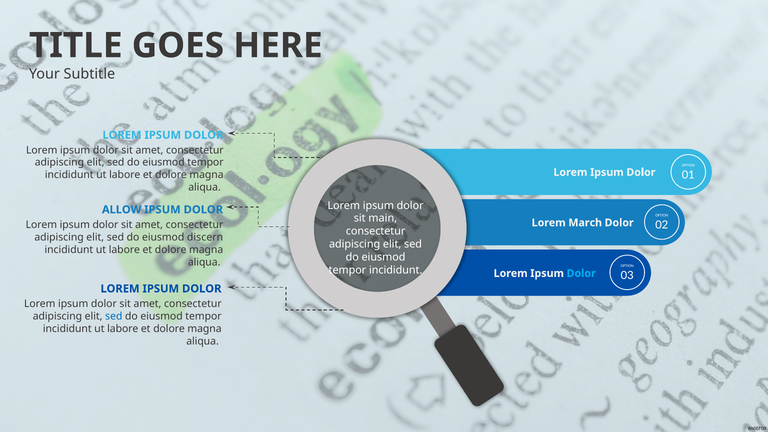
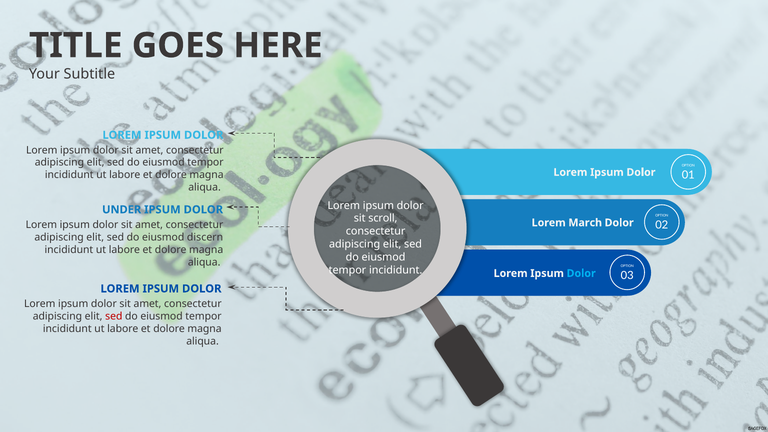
ALLOW: ALLOW -> UNDER
main: main -> scroll
sed at (114, 316) colour: blue -> red
